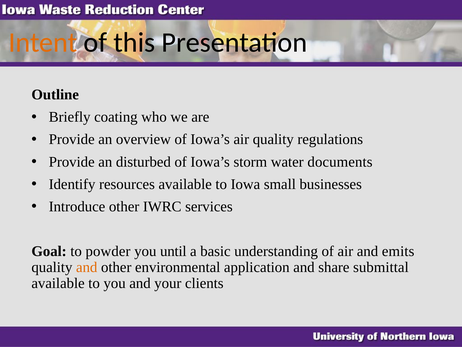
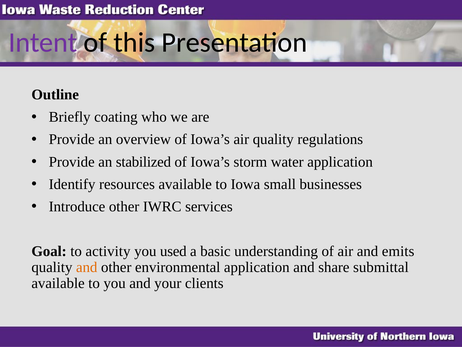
Intent colour: orange -> purple
disturbed: disturbed -> stabilized
water documents: documents -> application
powder: powder -> activity
until: until -> used
